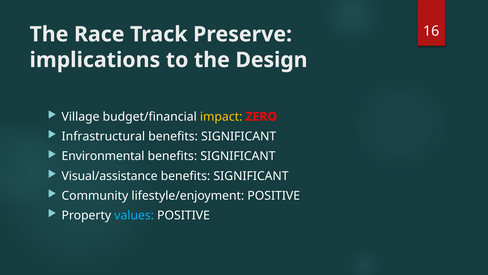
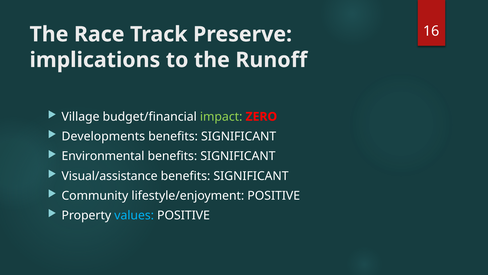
Design: Design -> Runoff
impact colour: yellow -> light green
Infrastructural: Infrastructural -> Developments
